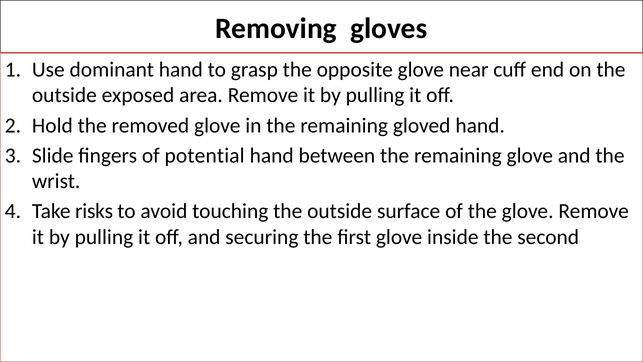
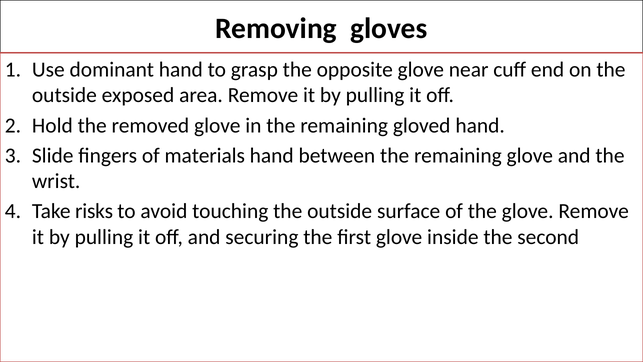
potential: potential -> materials
